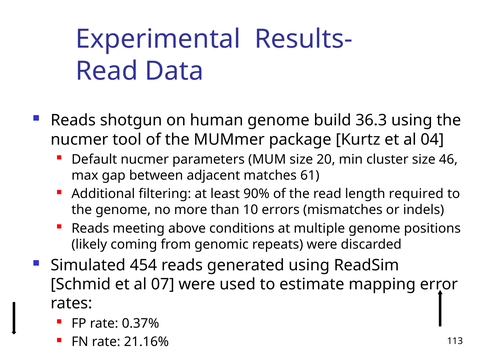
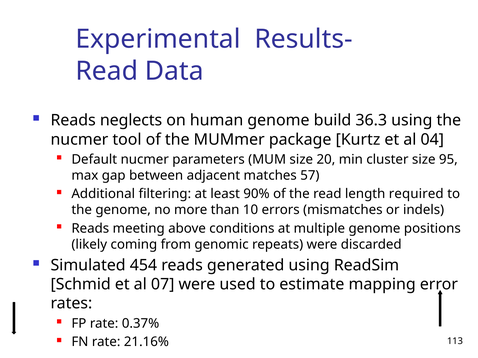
shotgun: shotgun -> neglects
46: 46 -> 95
61: 61 -> 57
